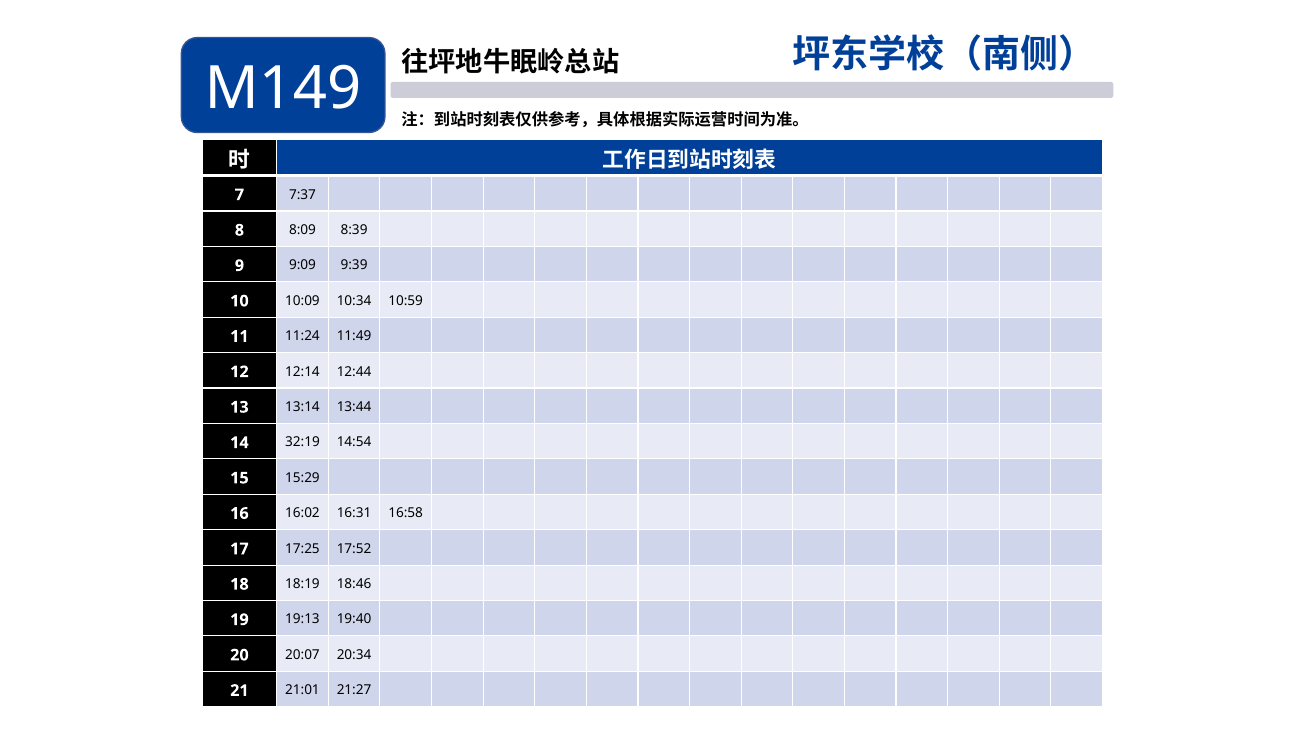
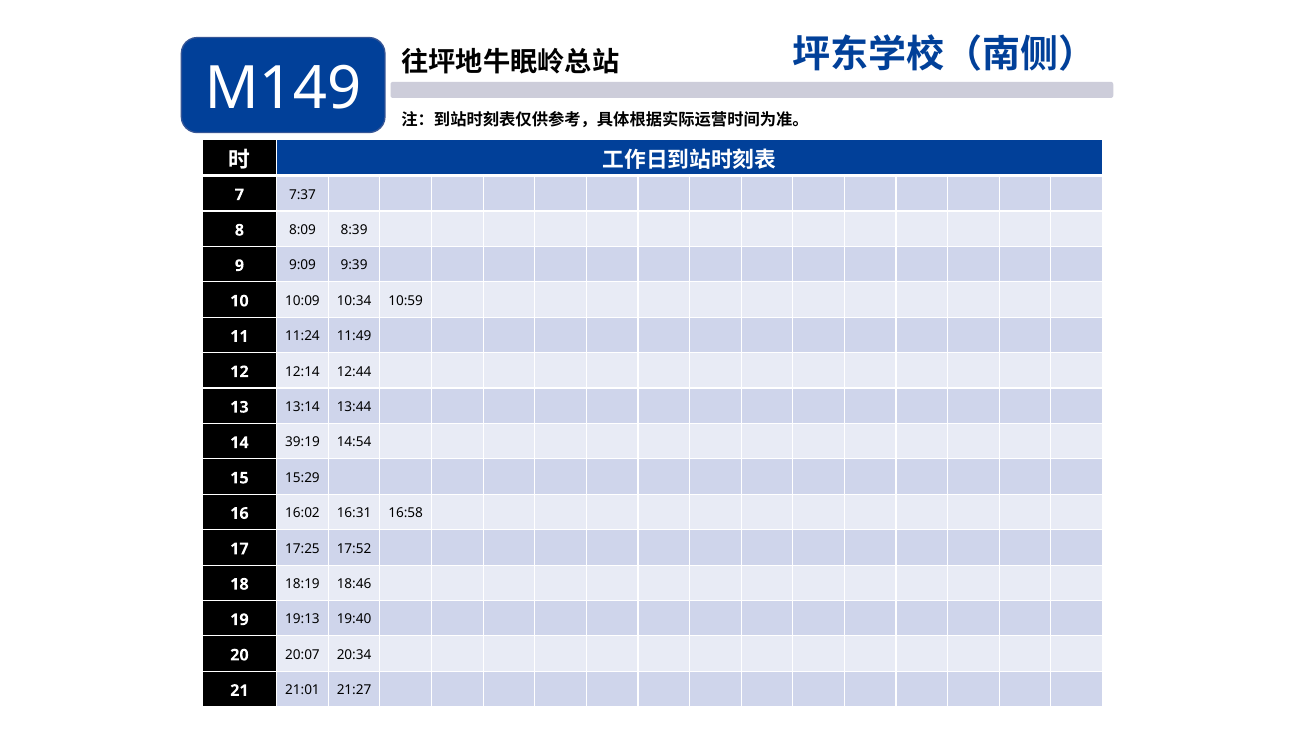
32:19: 32:19 -> 39:19
